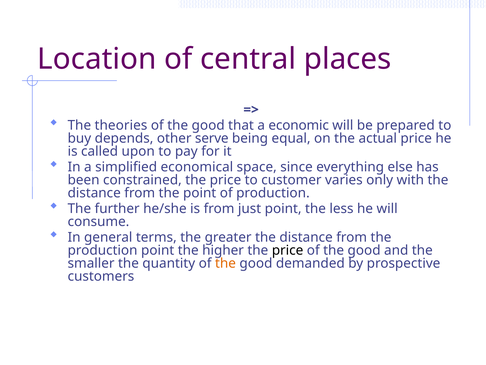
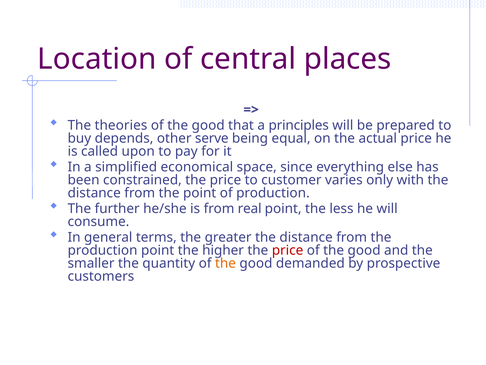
economic: economic -> principles
just: just -> real
price at (288, 250) colour: black -> red
